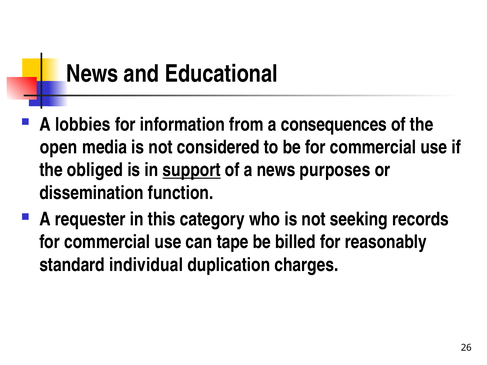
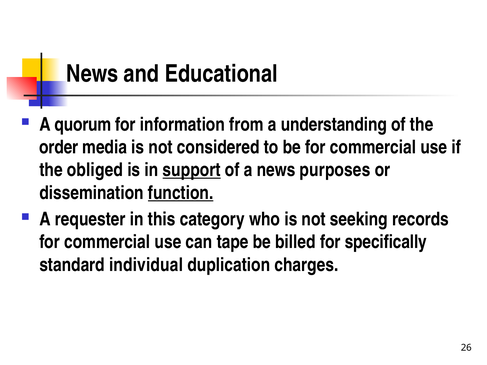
lobbies: lobbies -> quorum
consequences: consequences -> understanding
open: open -> order
function underline: none -> present
reasonably: reasonably -> specifically
